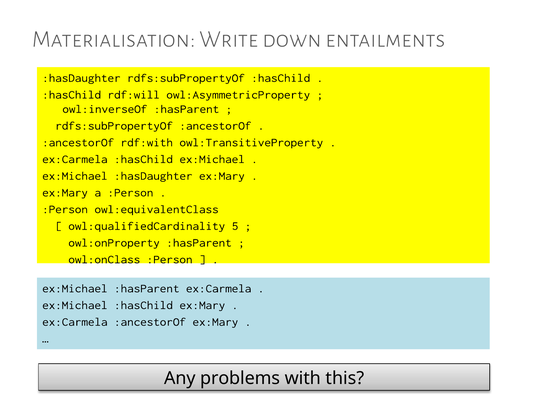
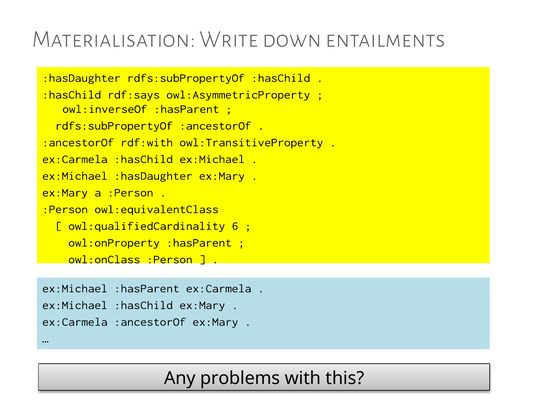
rdf:will: rdf:will -> rdf:says
5: 5 -> 6
